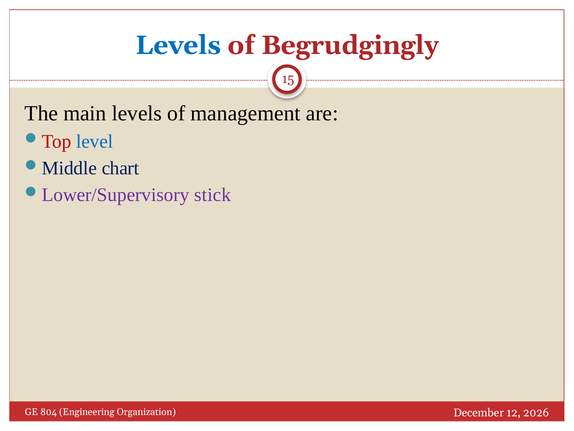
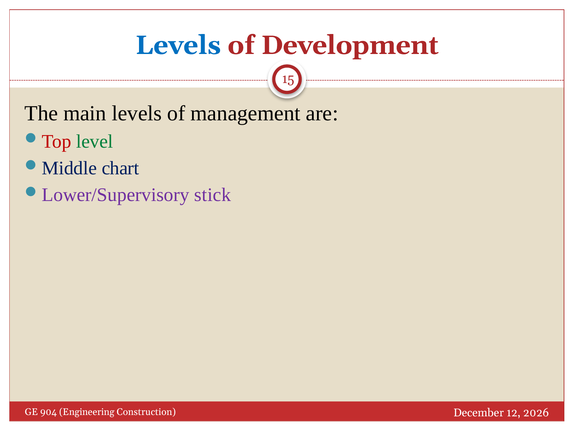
Begrudgingly: Begrudgingly -> Development
level colour: blue -> green
804: 804 -> 904
Organization: Organization -> Construction
